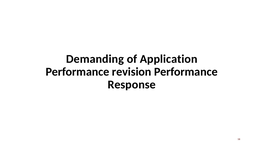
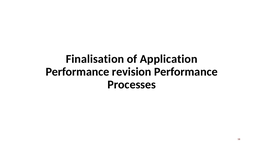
Demanding: Demanding -> Finalisation
Response: Response -> Processes
